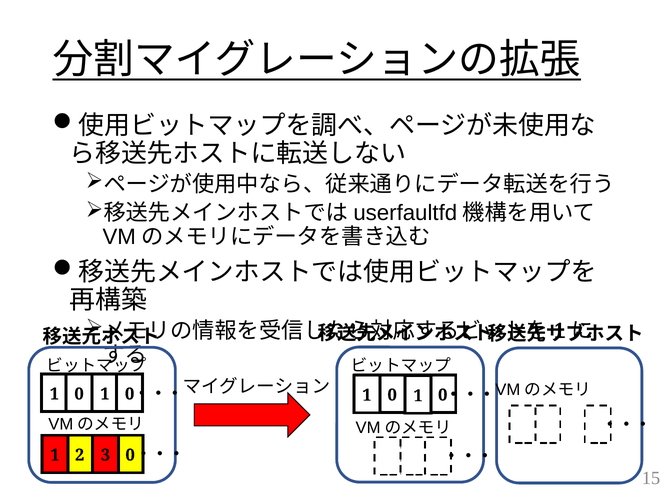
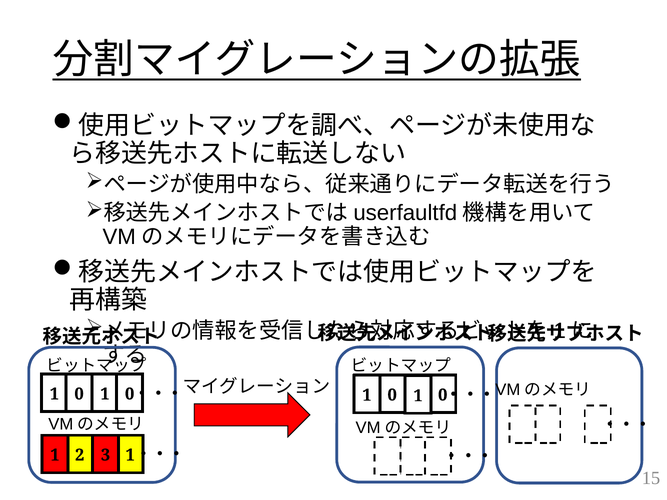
2 0: 0 -> 1
